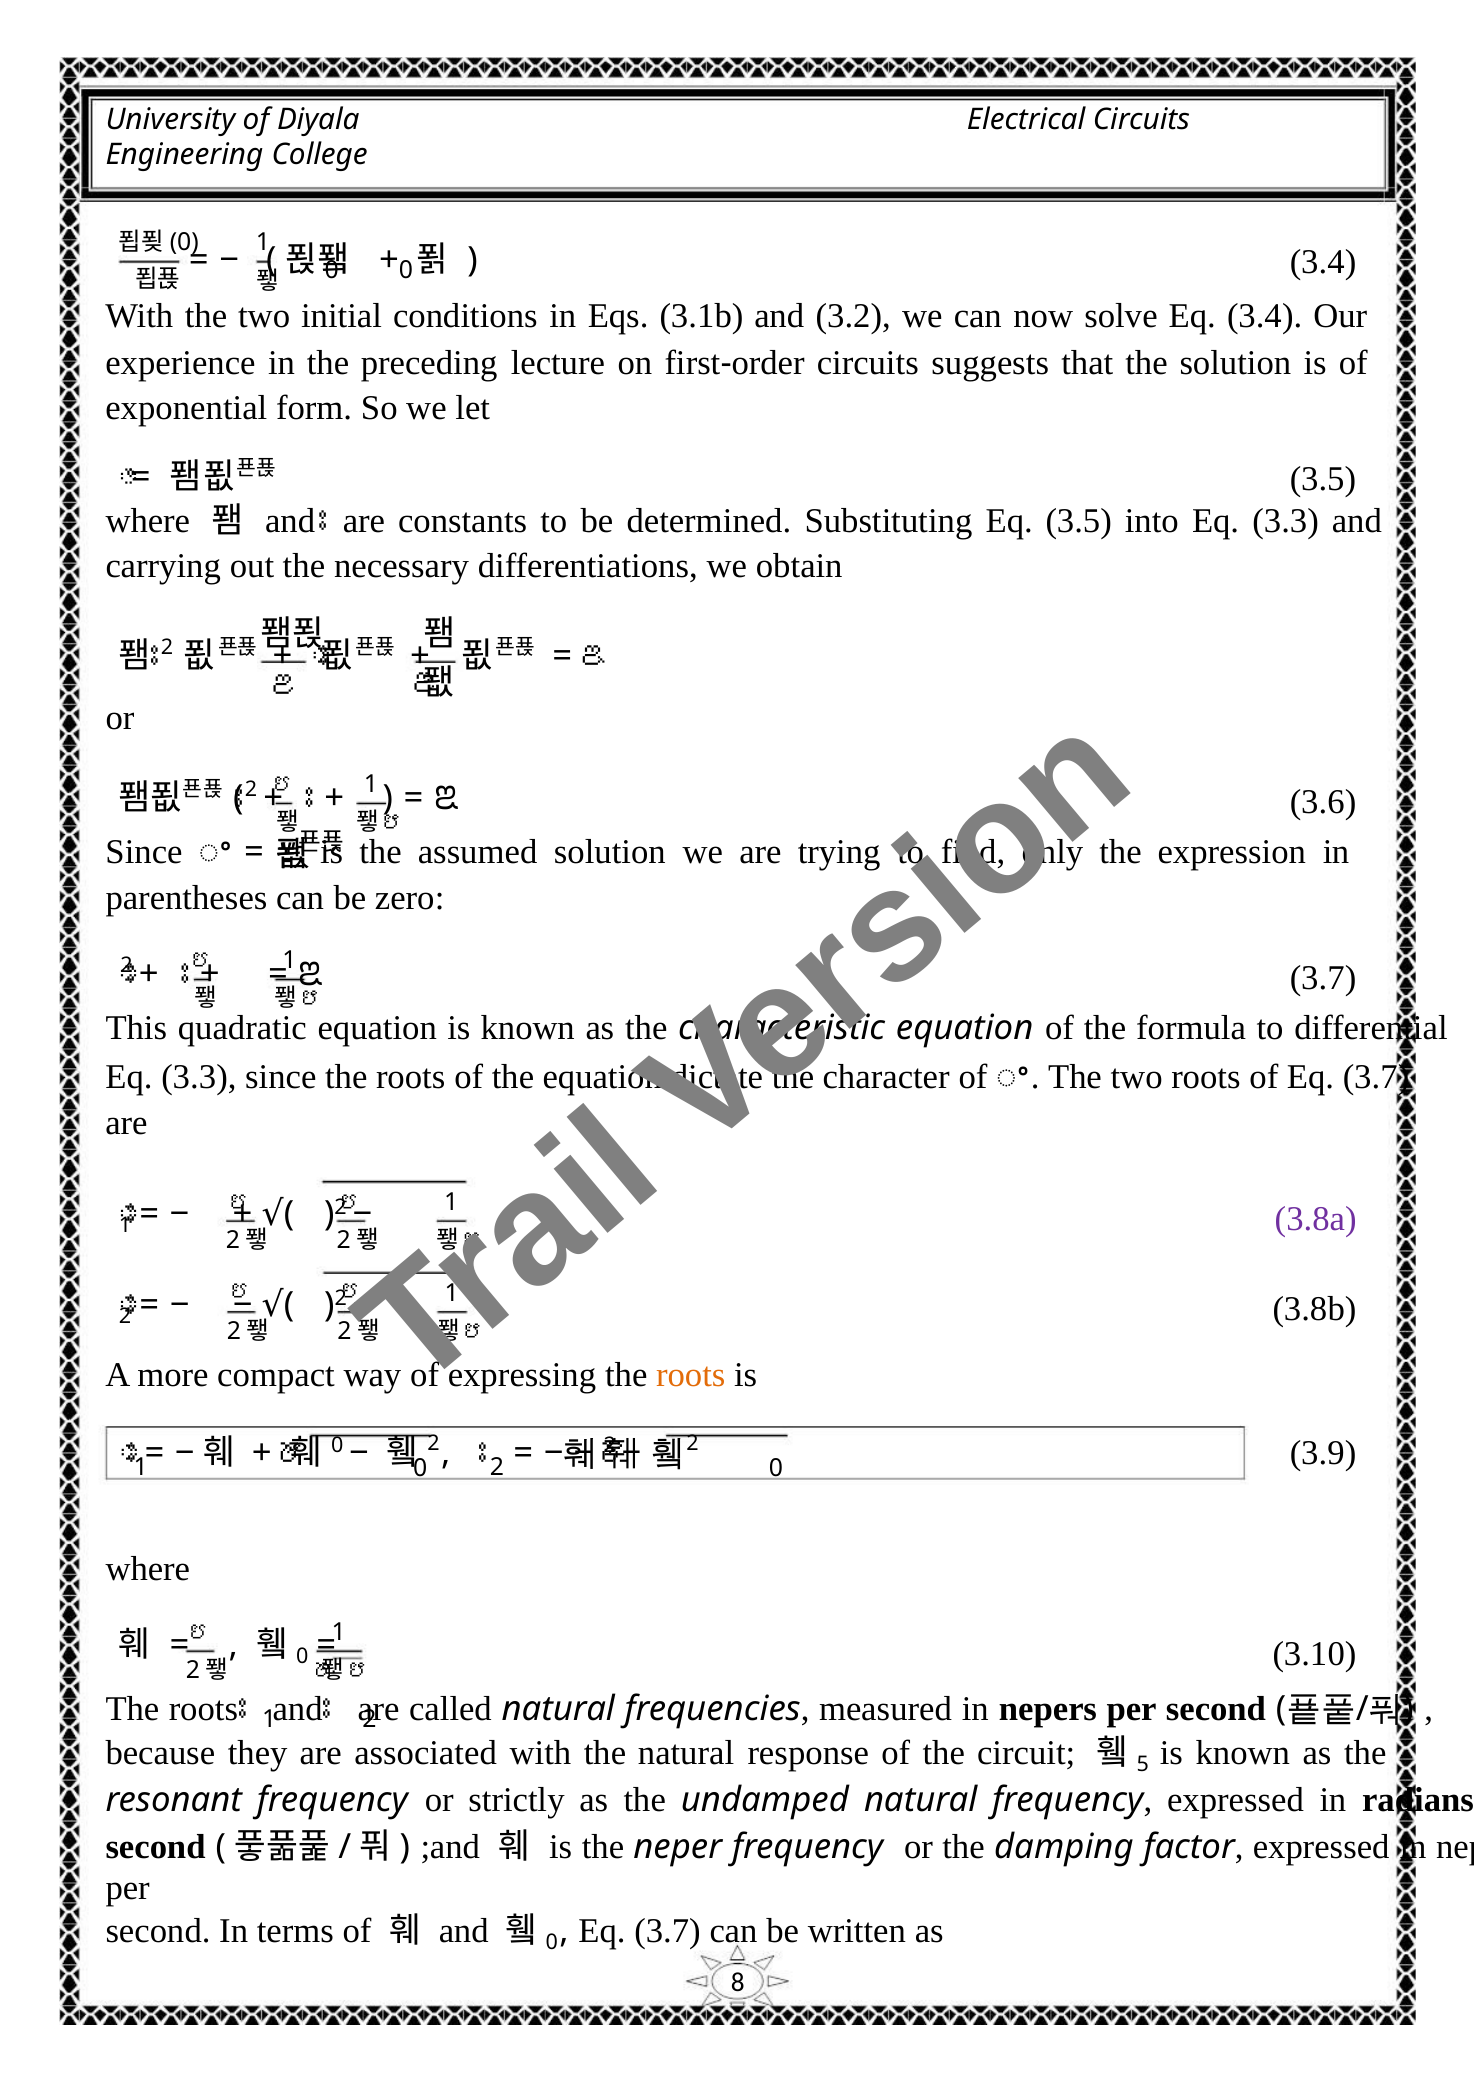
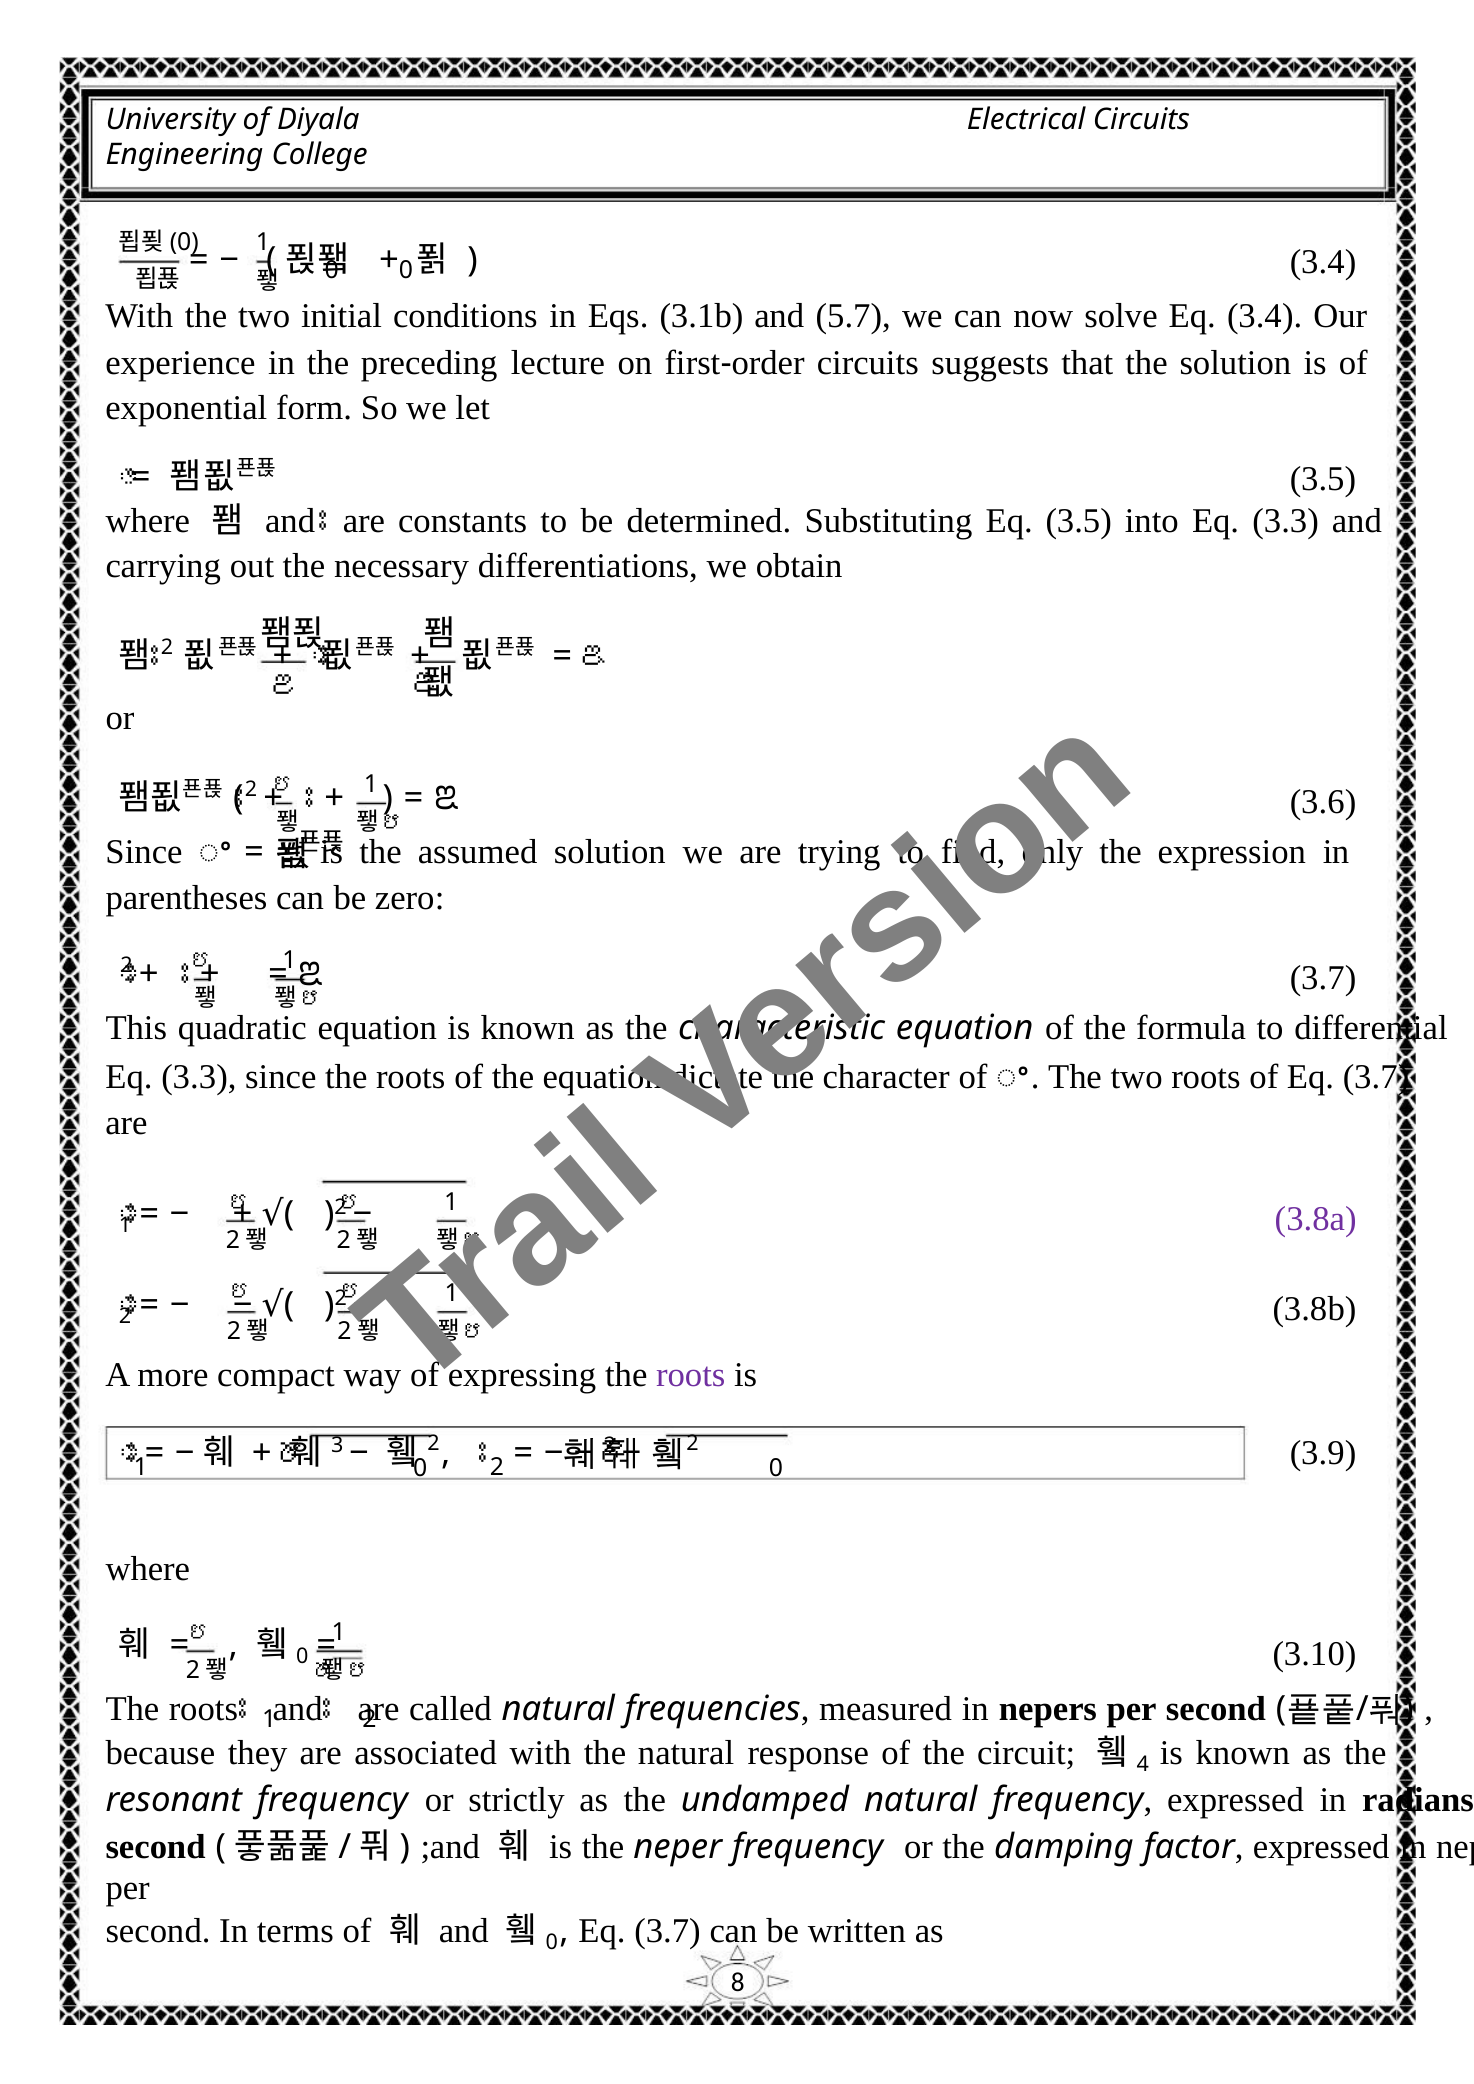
3.2: 3.2 -> 5.7
roots at (691, 1375) colour: orange -> purple
0 at (337, 1445): 0 -> 3
5: 5 -> 4
